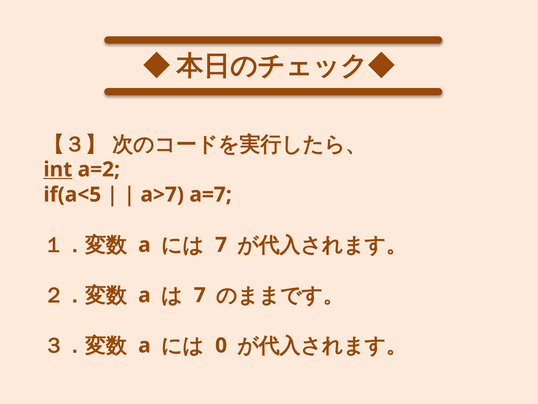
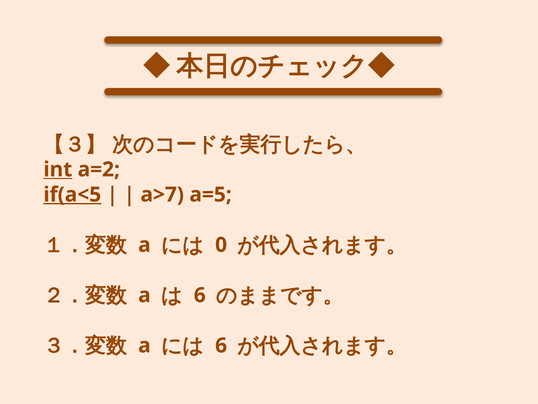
if(a<5 underline: none -> present
a=7: a=7 -> a=5
7 at (221, 245): 7 -> 0
7 at (200, 295): 7 -> 6
0 at (221, 345): 0 -> 6
